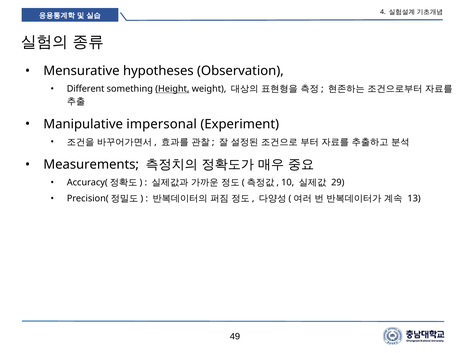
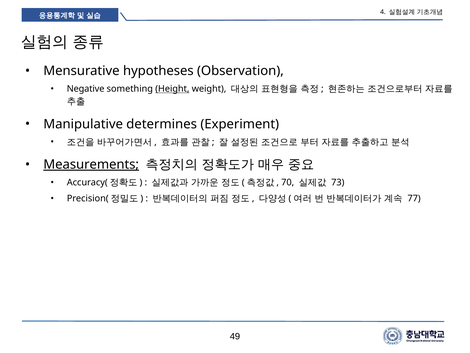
Different: Different -> Negative
impersonal: impersonal -> determines
Measurements underline: none -> present
10: 10 -> 70
29: 29 -> 73
13: 13 -> 77
